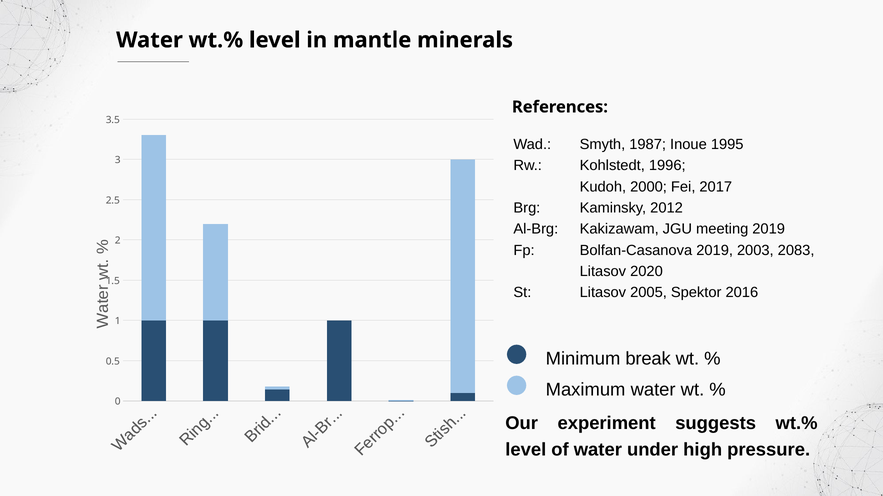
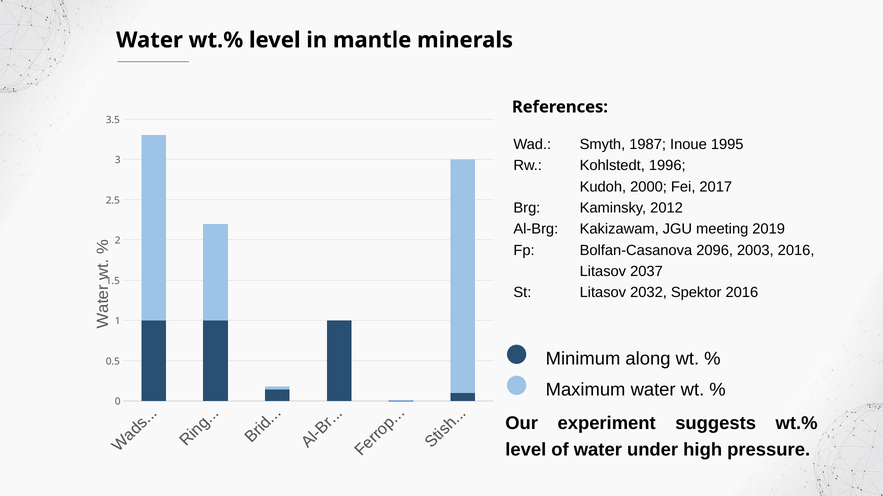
Bolfan-Casanova 2019: 2019 -> 2096
2003 2083: 2083 -> 2016
2020: 2020 -> 2037
2005: 2005 -> 2032
break: break -> along
